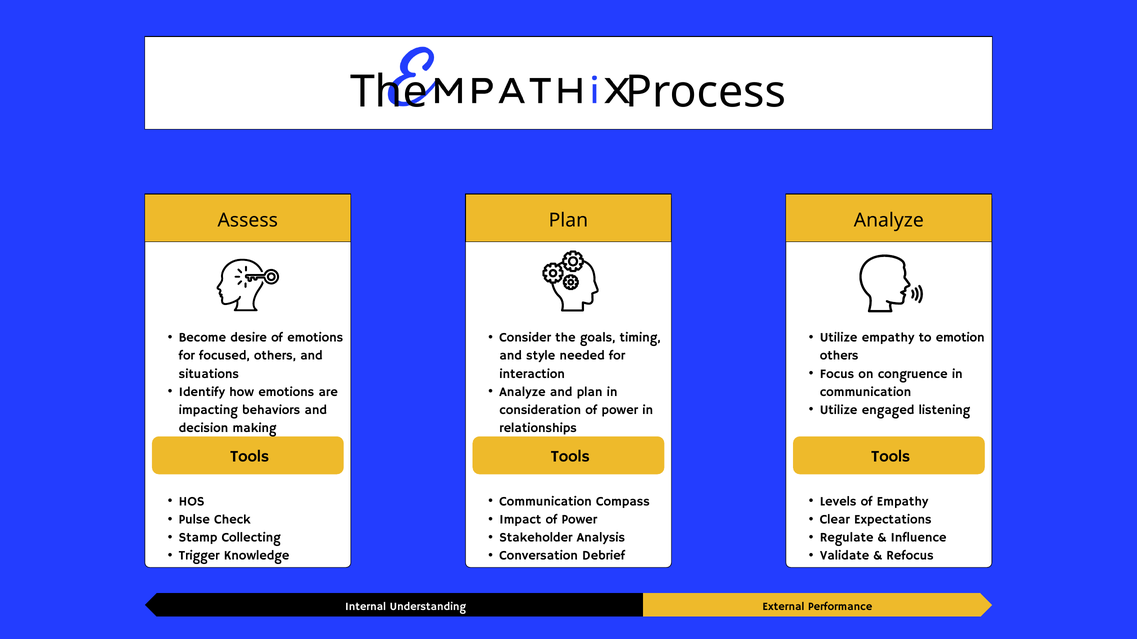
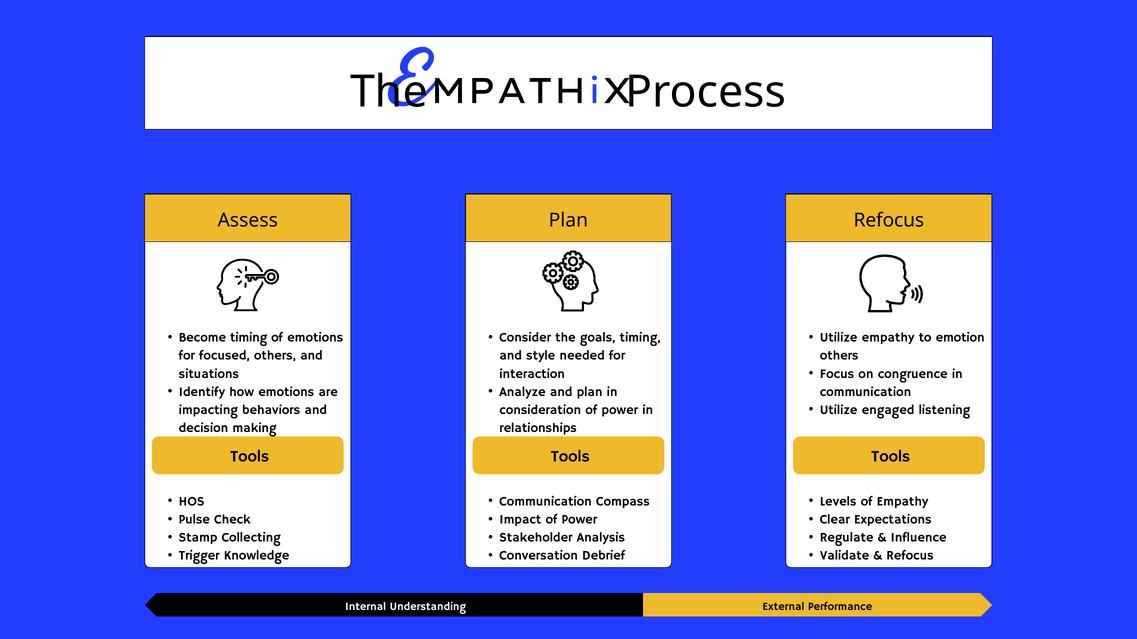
Analyze at (889, 221): Analyze -> Refocus
Become desire: desire -> timing
